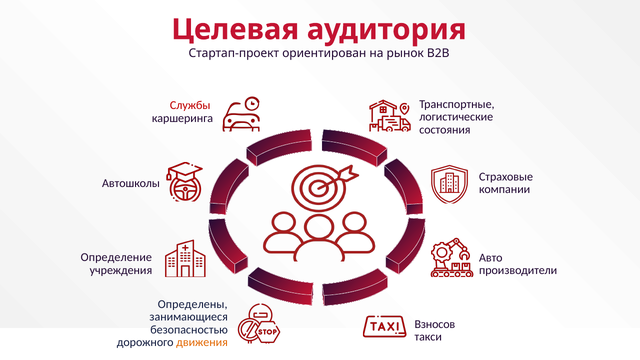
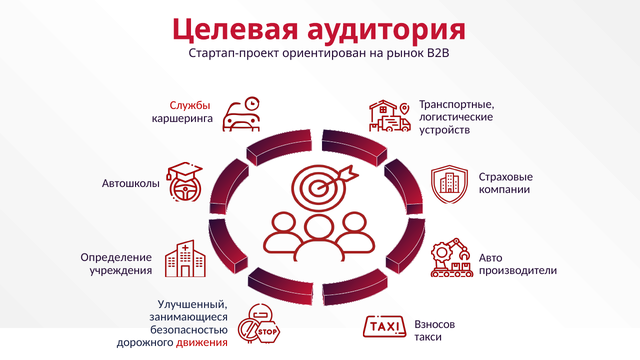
состояния: состояния -> устройств
Определены: Определены -> Улучшенный
движения colour: orange -> red
